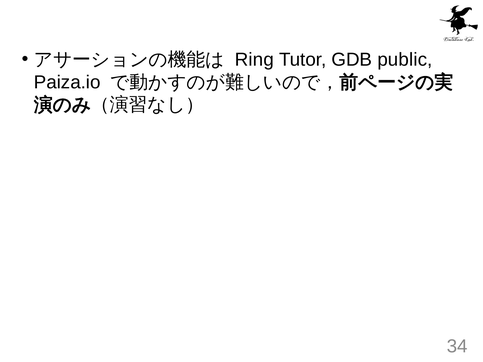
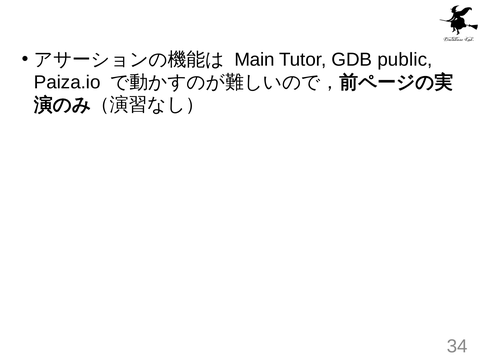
Ring: Ring -> Main
